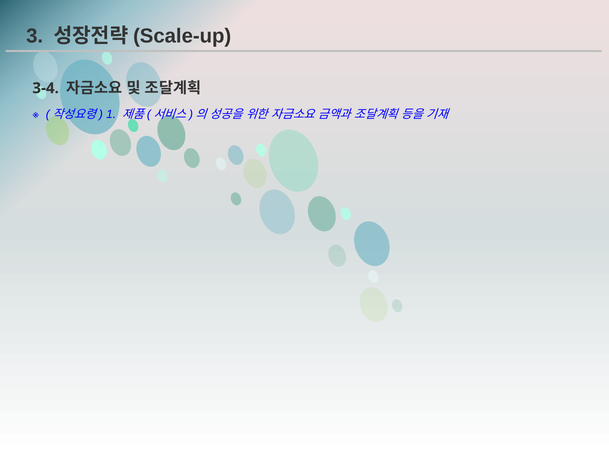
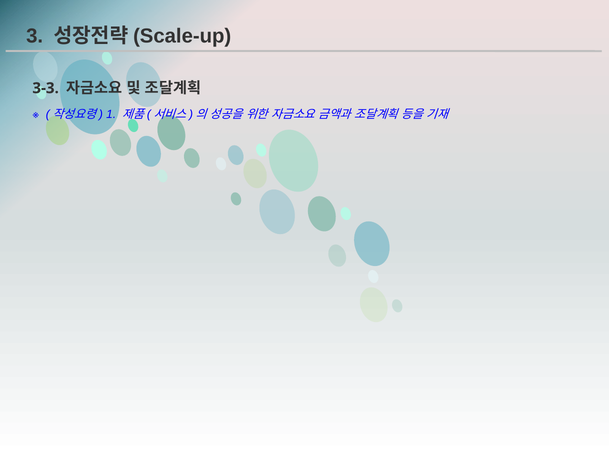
3-4: 3-4 -> 3-3
